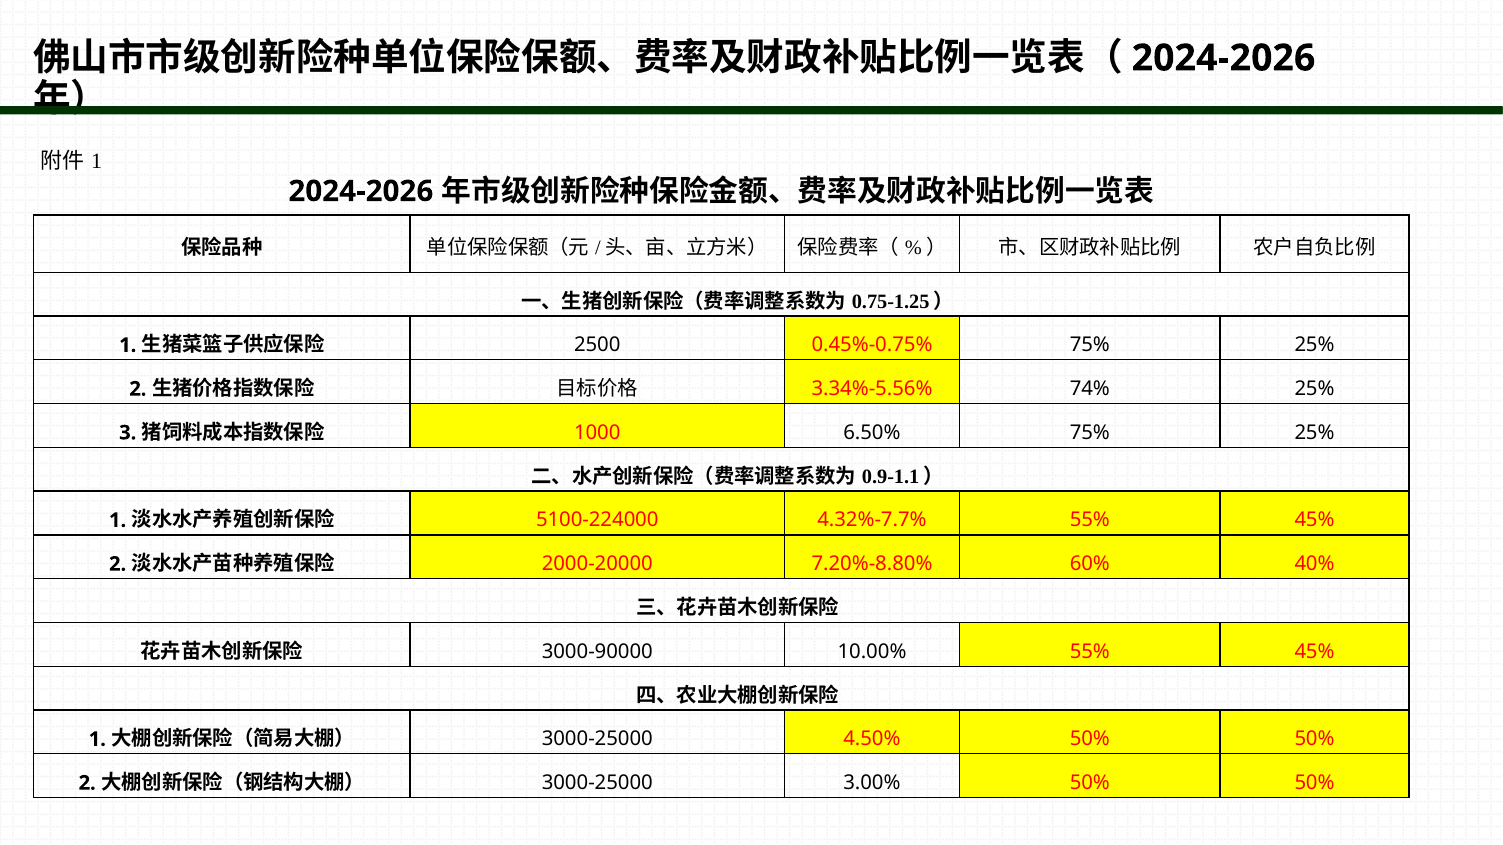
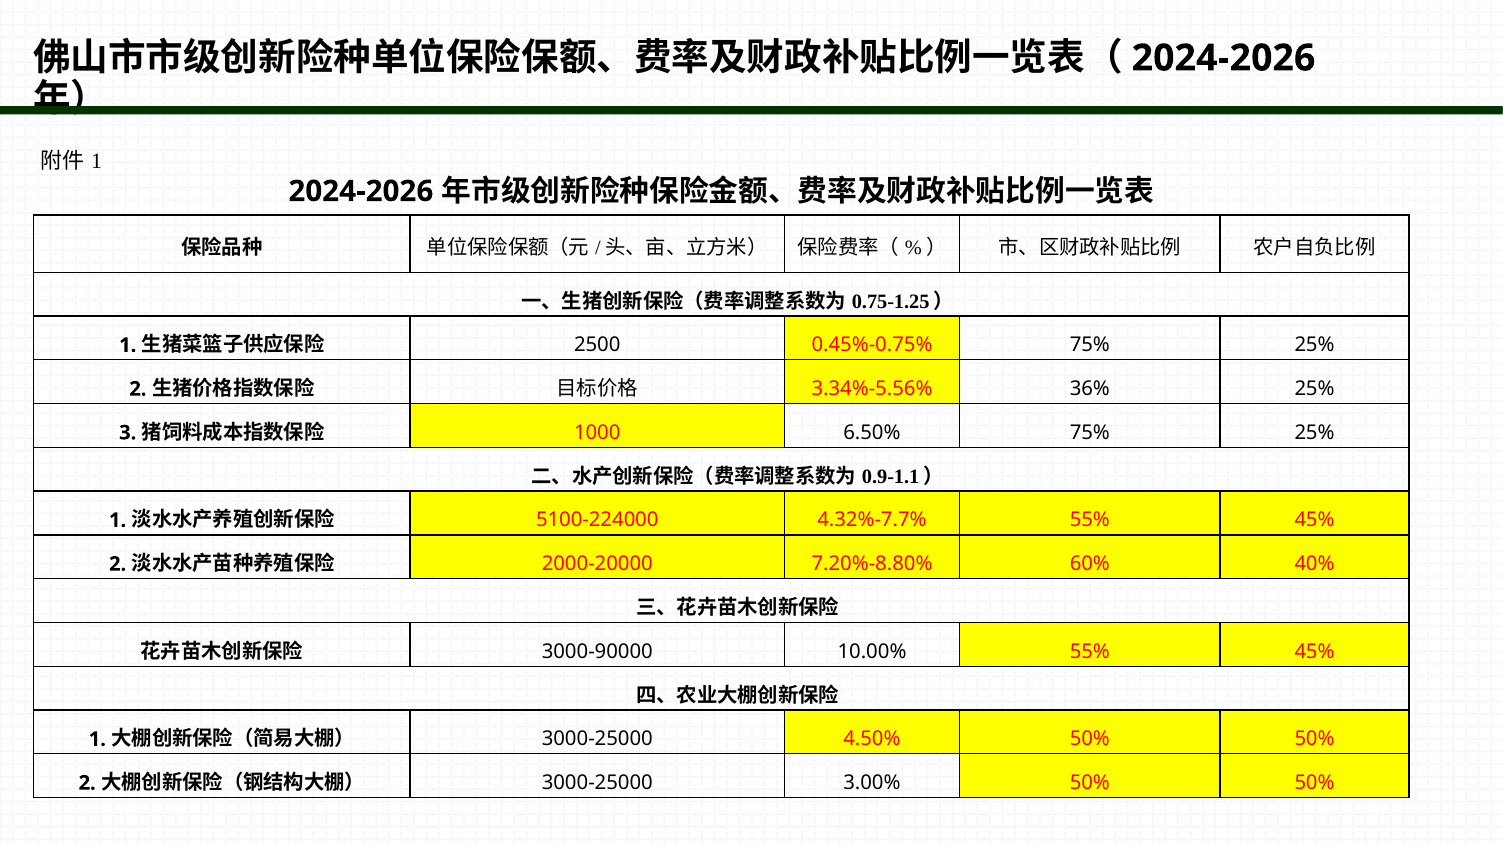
74%: 74% -> 36%
